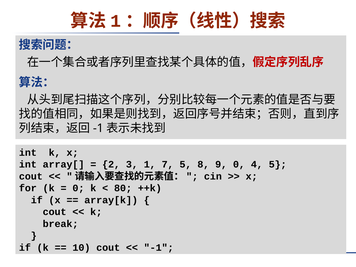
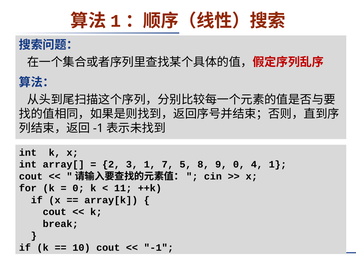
4 5: 5 -> 1
80: 80 -> 11
